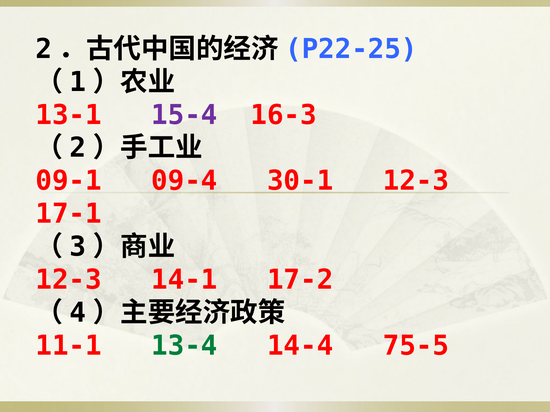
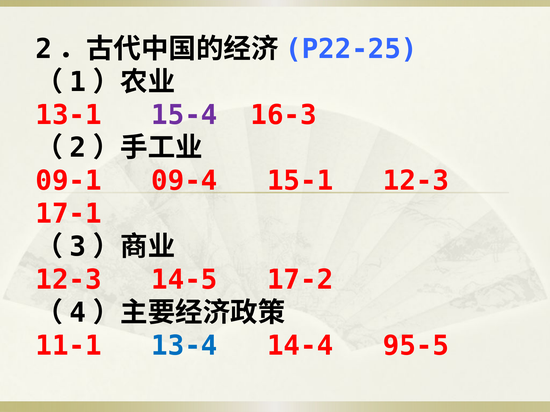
30-1: 30-1 -> 15-1
14-1: 14-1 -> 14-5
13-4 colour: green -> blue
75-5: 75-5 -> 95-5
